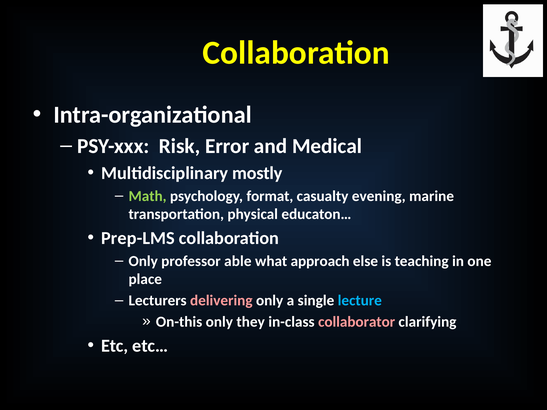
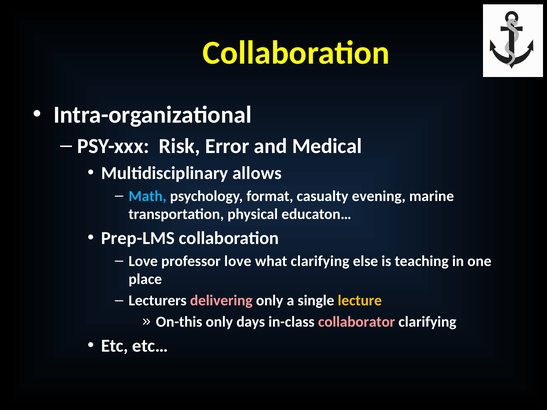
mostly: mostly -> allows
Math colour: light green -> light blue
Only at (143, 261): Only -> Love
professor able: able -> love
what approach: approach -> clarifying
lecture colour: light blue -> yellow
they: they -> days
